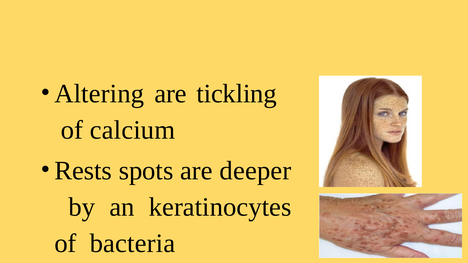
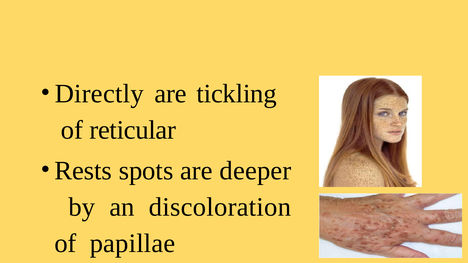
Altering: Altering -> Directly
calcium: calcium -> reticular
keratinocytes: keratinocytes -> discoloration
bacteria: bacteria -> papillae
